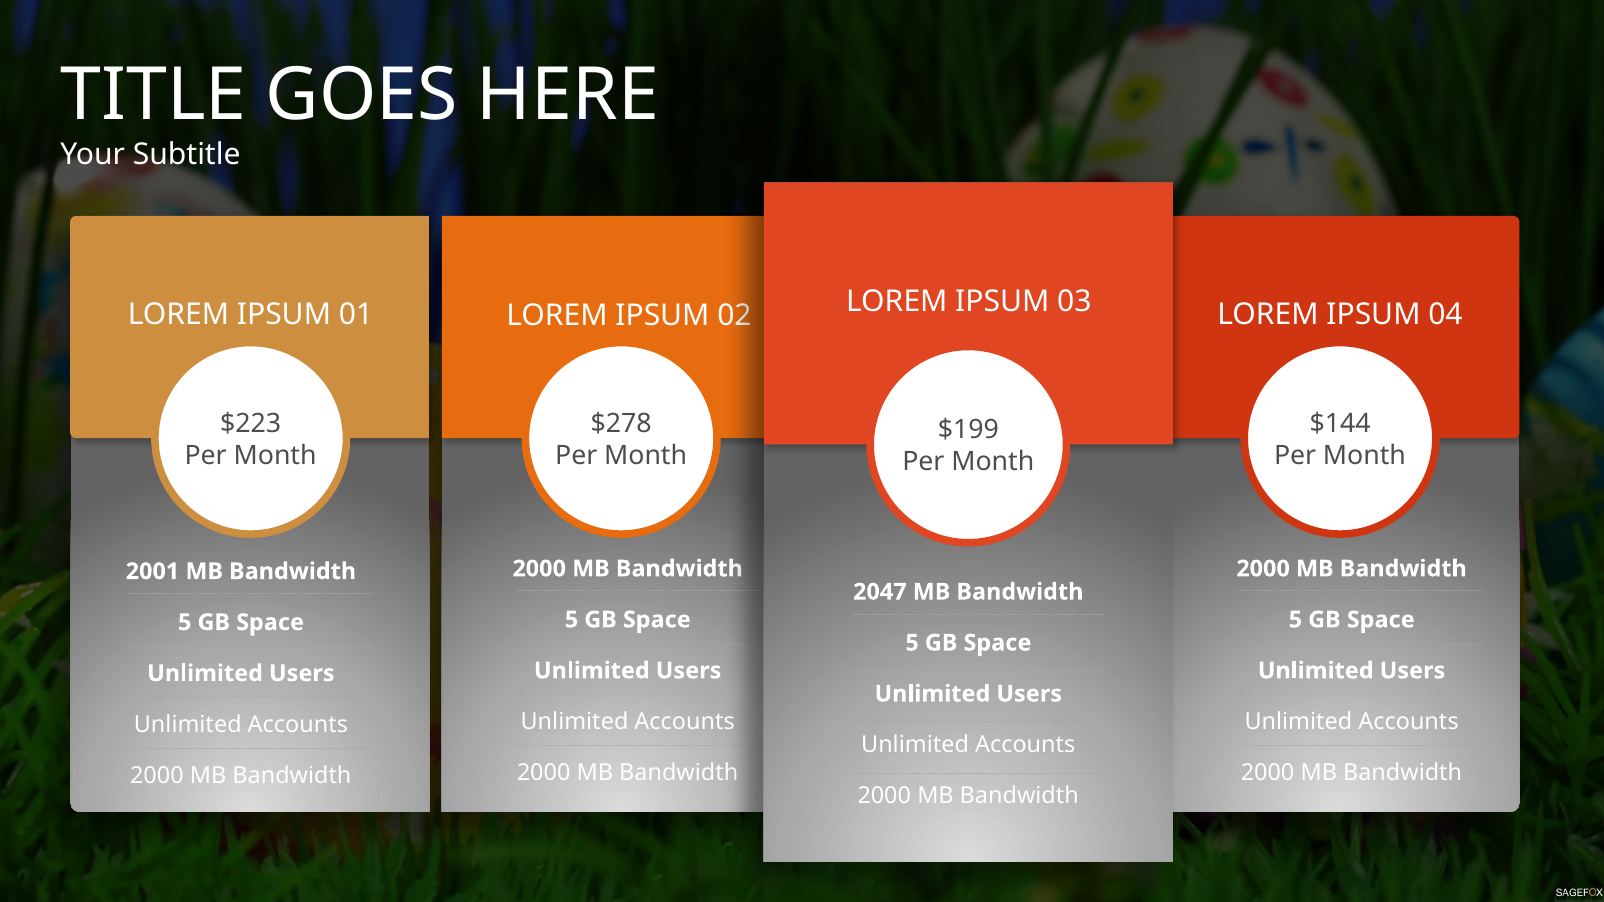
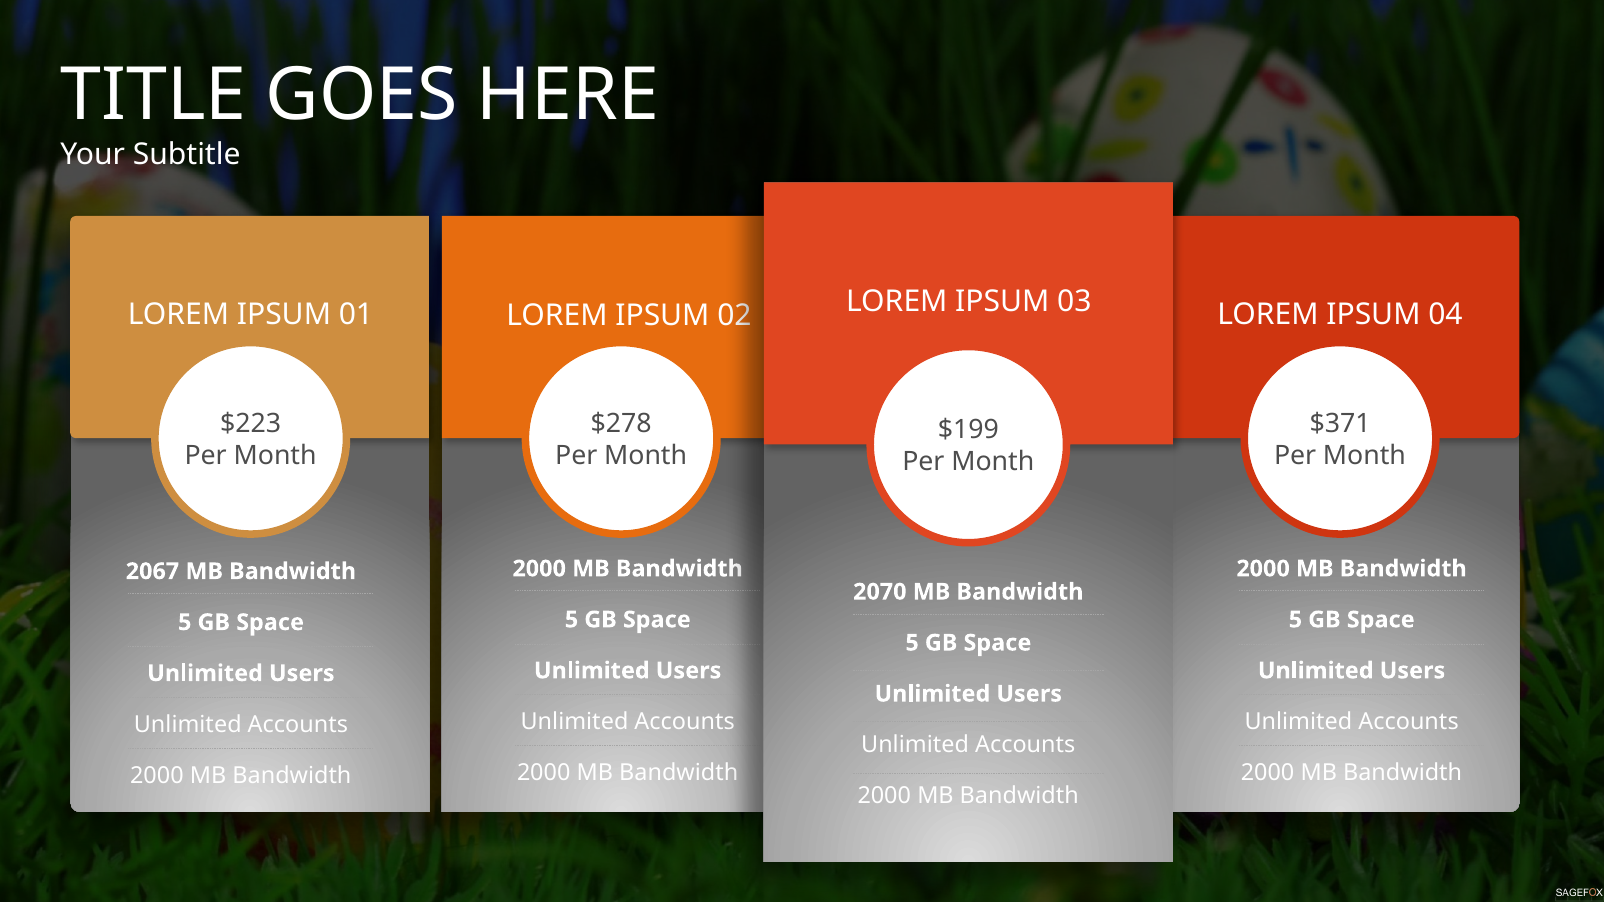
$144: $144 -> $371
2001: 2001 -> 2067
2047: 2047 -> 2070
